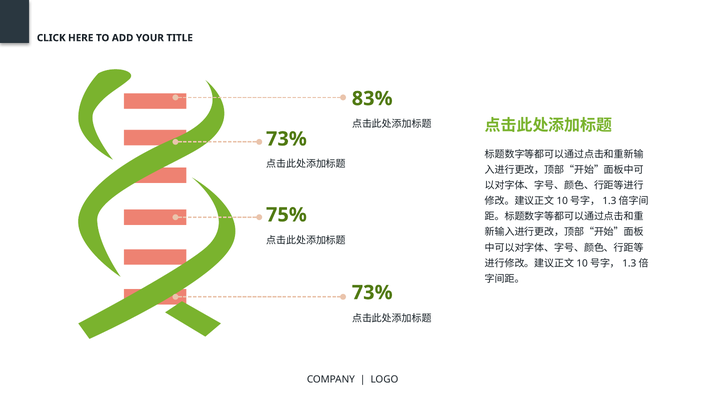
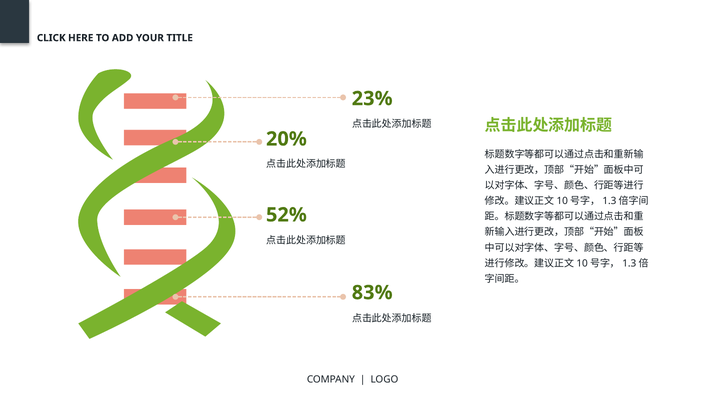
83%: 83% -> 23%
73% at (286, 139): 73% -> 20%
75%: 75% -> 52%
73% at (372, 293): 73% -> 83%
